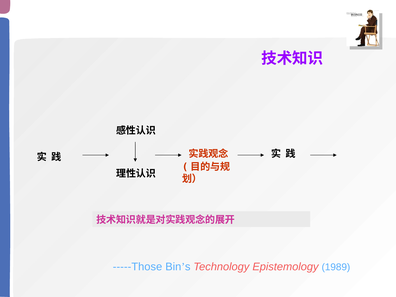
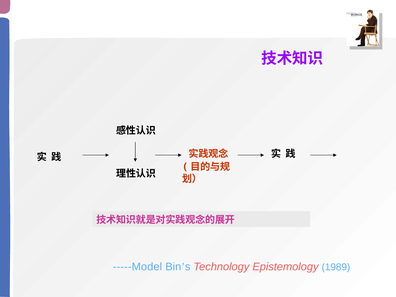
-----Those: -----Those -> -----Model
